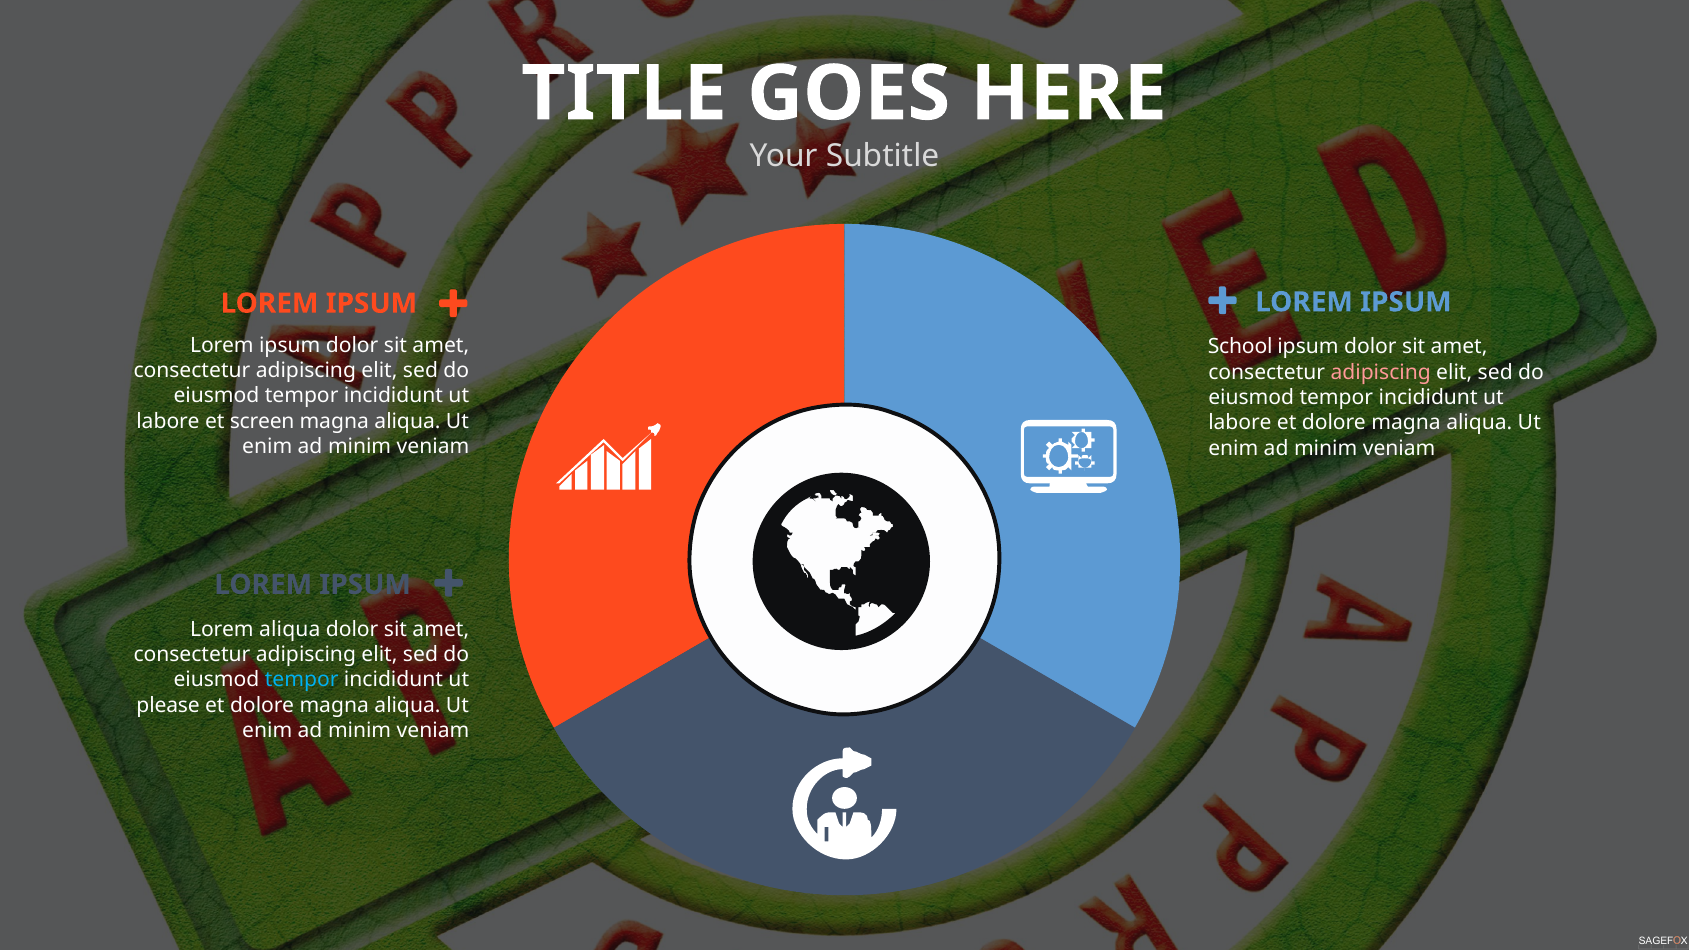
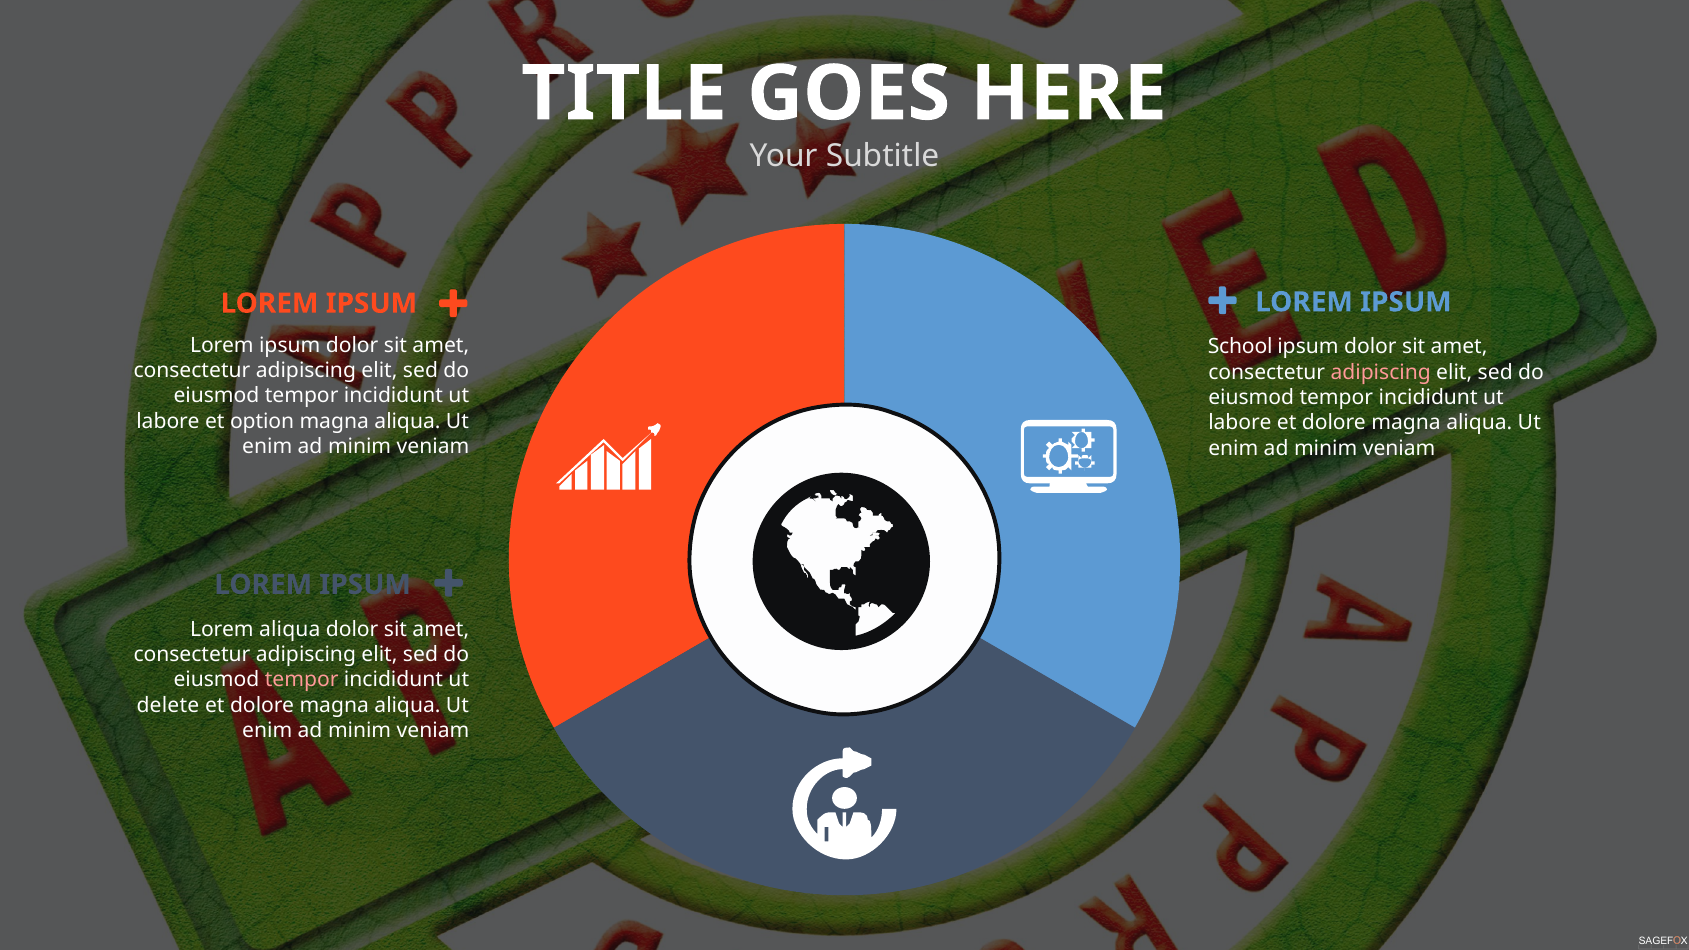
screen: screen -> option
tempor at (302, 680) colour: light blue -> pink
please: please -> delete
